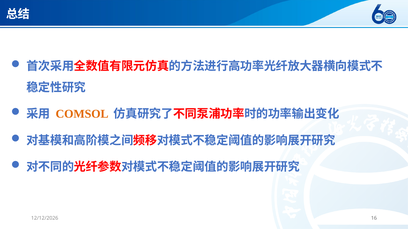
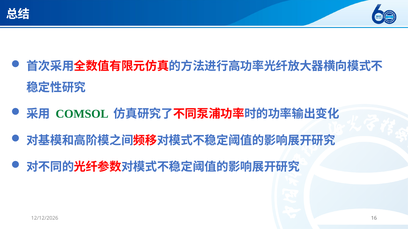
COMSOL colour: orange -> green
